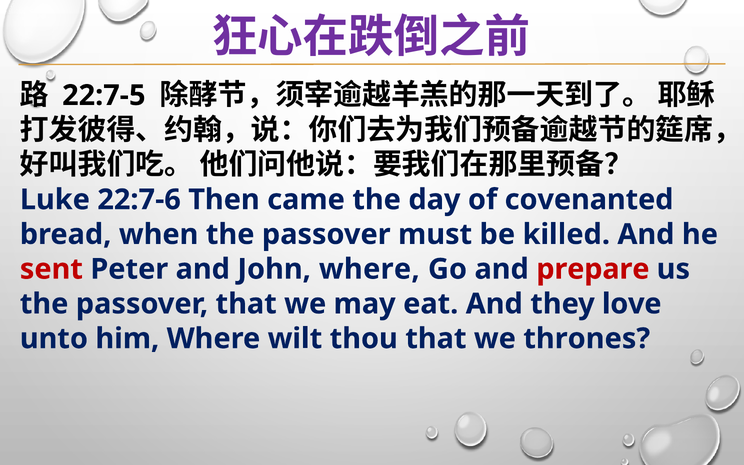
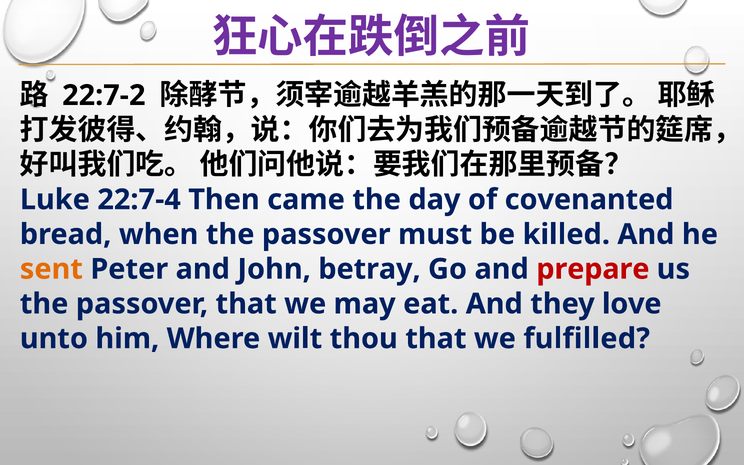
22:7-5: 22:7-5 -> 22:7-2
22:7-6: 22:7-6 -> 22:7-4
sent colour: red -> orange
John where: where -> betray
thrones: thrones -> fulfilled
